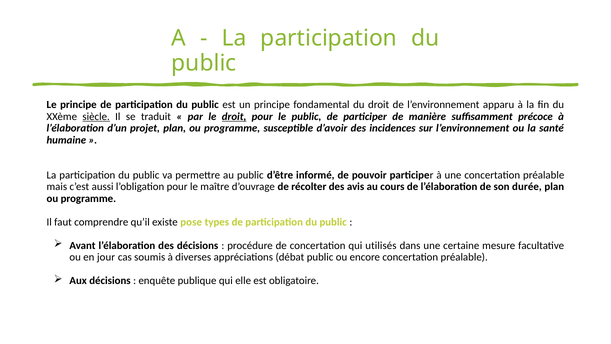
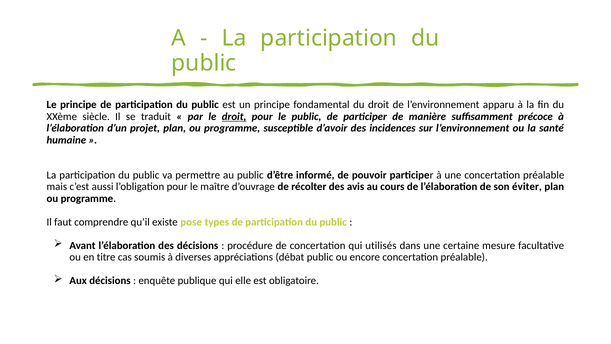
siècle underline: present -> none
durée: durée -> éviter
jour: jour -> titre
